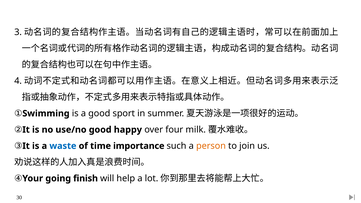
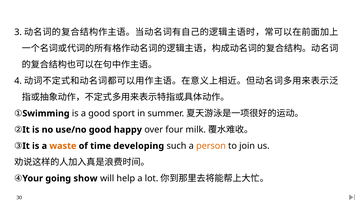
waste colour: blue -> orange
importance: importance -> developing
finish: finish -> show
